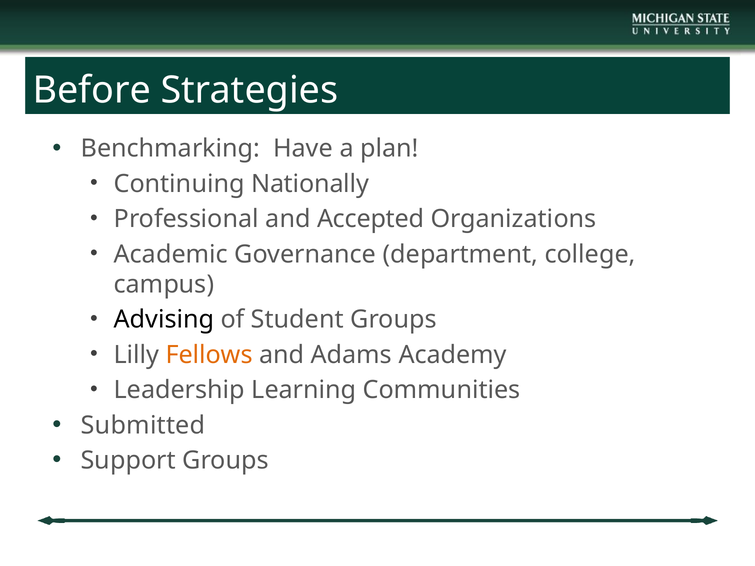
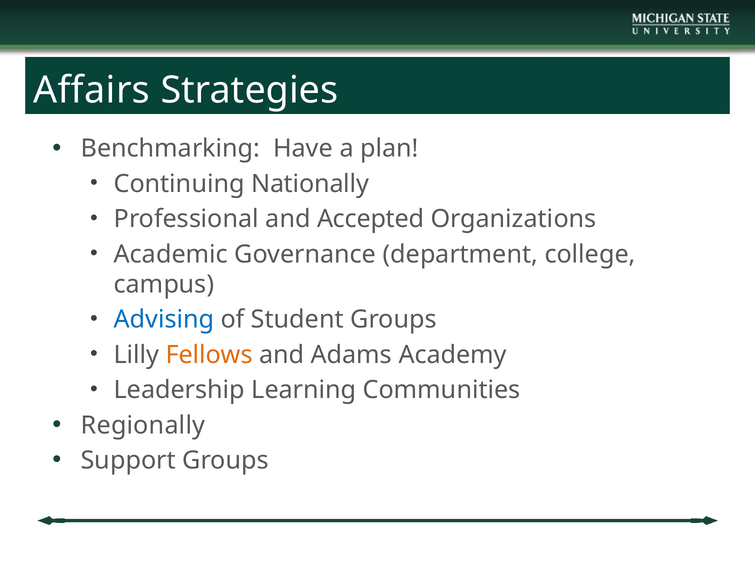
Before: Before -> Affairs
Advising colour: black -> blue
Submitted: Submitted -> Regionally
